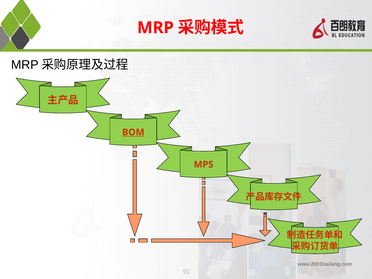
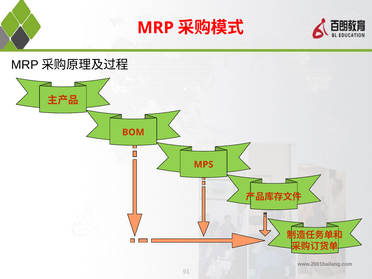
BOM underline: present -> none
